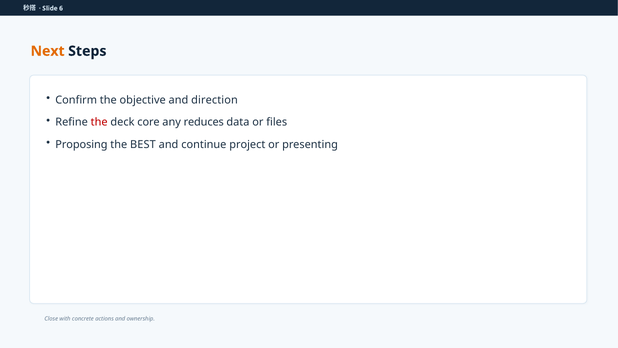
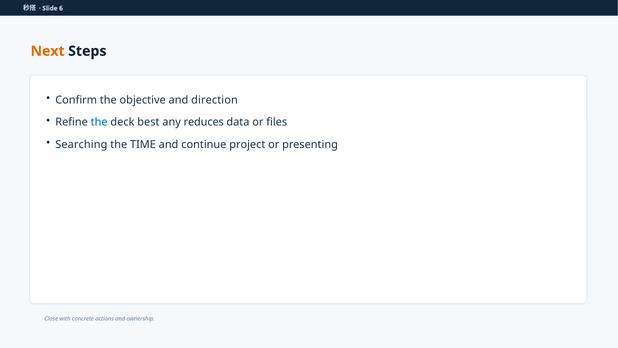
the at (99, 122) colour: red -> blue
core: core -> best
Proposing: Proposing -> Searching
BEST: BEST -> TIME
